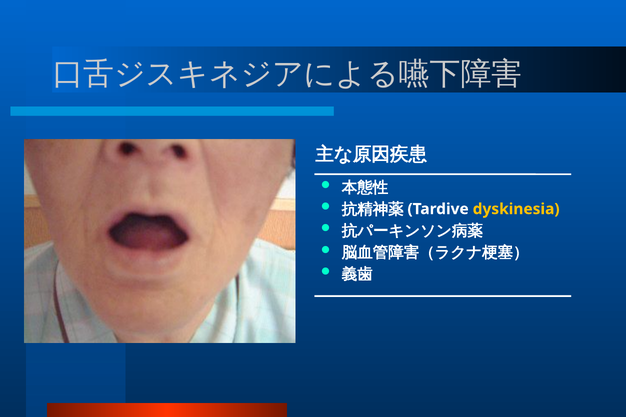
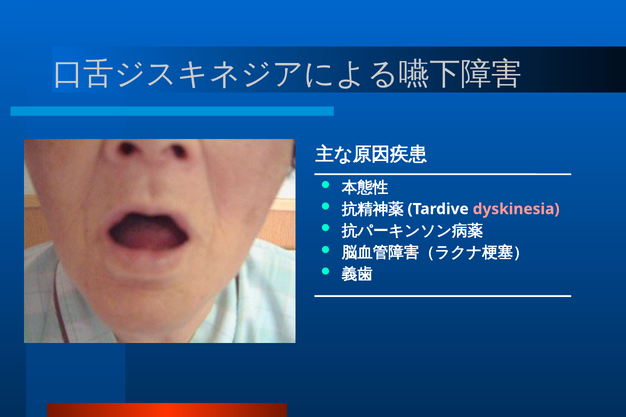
dyskinesia colour: yellow -> pink
